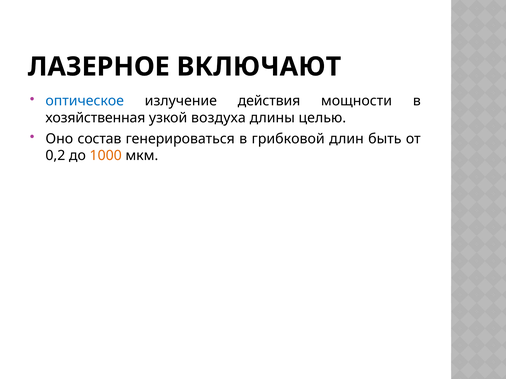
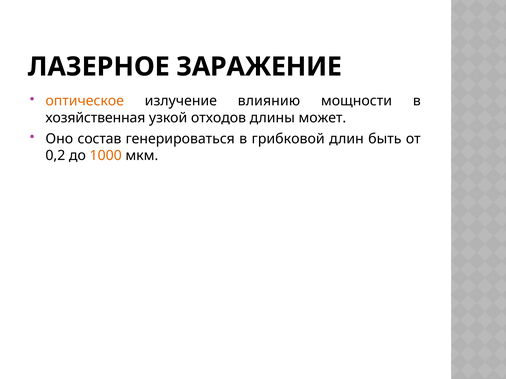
ВКЛЮЧАЮТ: ВКЛЮЧАЮТ -> ЗАРАЖЕНИЕ
оптическое colour: blue -> orange
действия: действия -> влиянию
воздуха: воздуха -> отходов
целью: целью -> может
